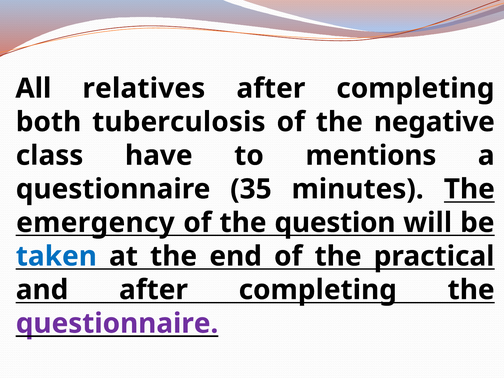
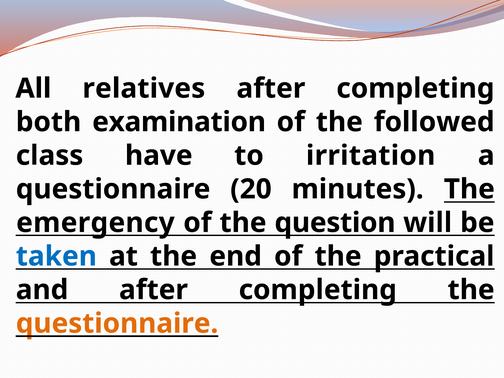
tuberculosis: tuberculosis -> examination
negative: negative -> followed
mentions: mentions -> irritation
35: 35 -> 20
questionnaire at (117, 323) colour: purple -> orange
